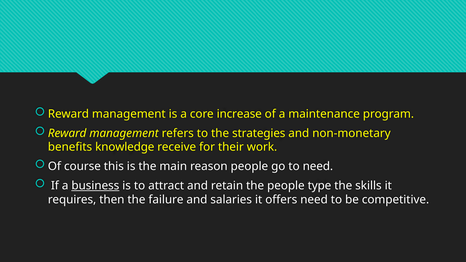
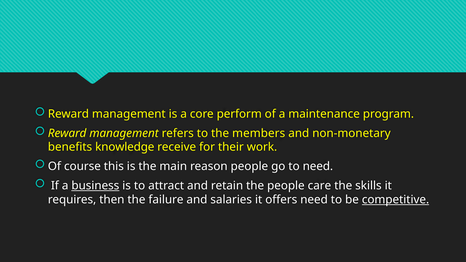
increase: increase -> perform
strategies: strategies -> members
type: type -> care
competitive underline: none -> present
